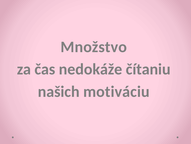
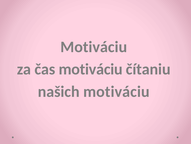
Množstvo at (94, 47): Množstvo -> Motiváciu
čas nedokáže: nedokáže -> motiváciu
